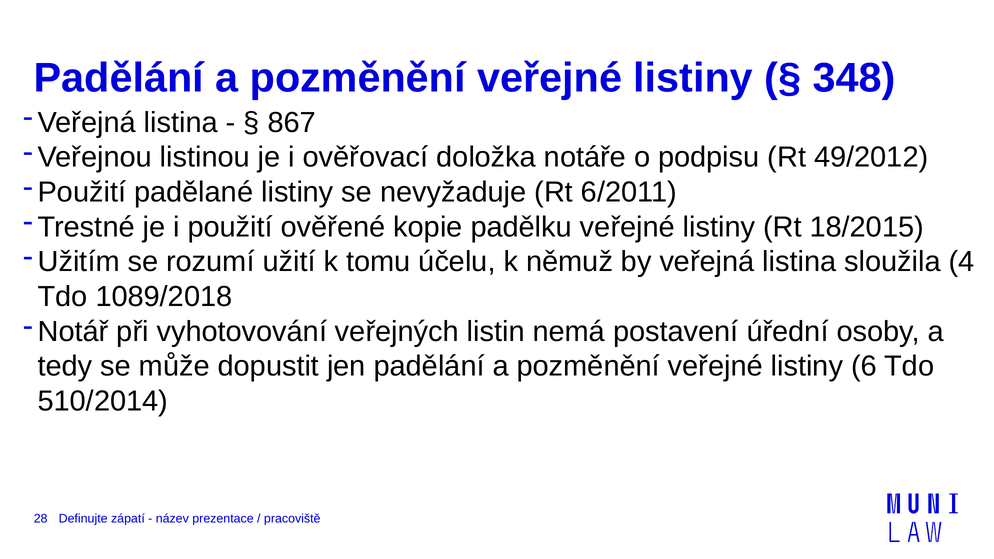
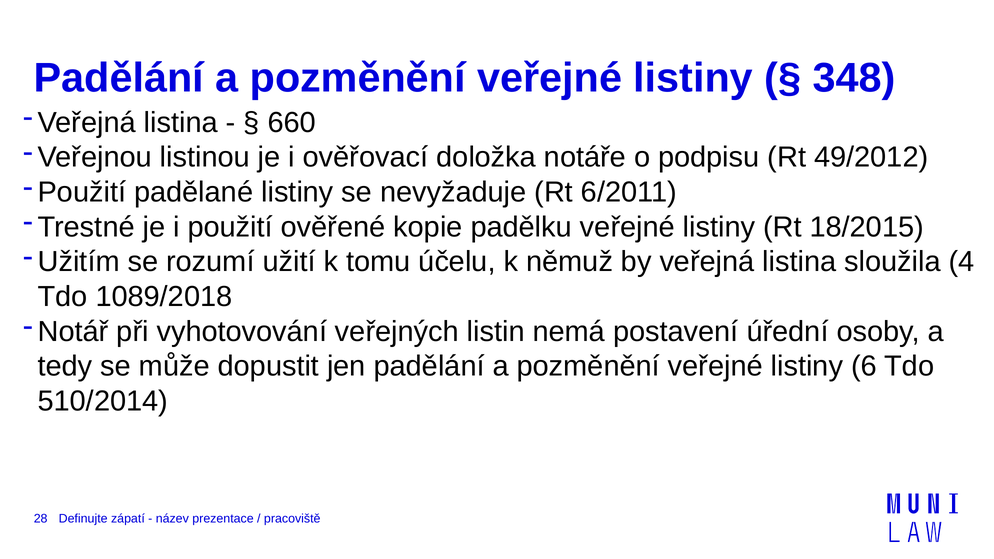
867: 867 -> 660
